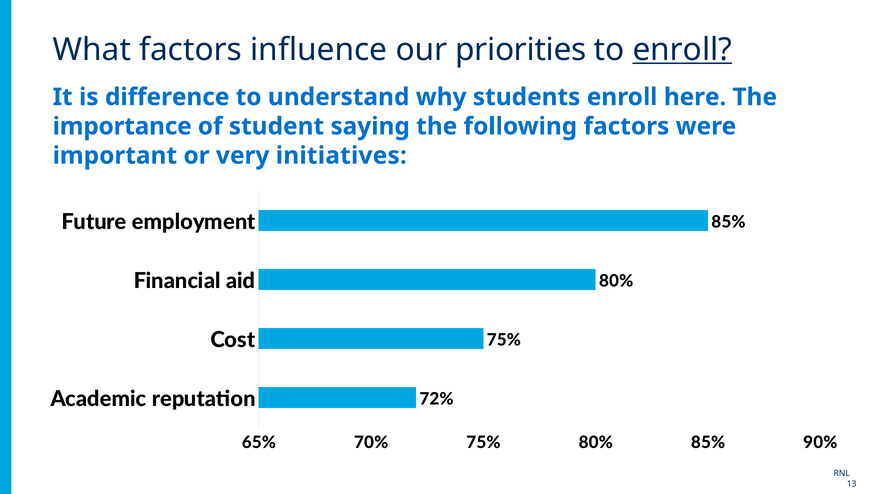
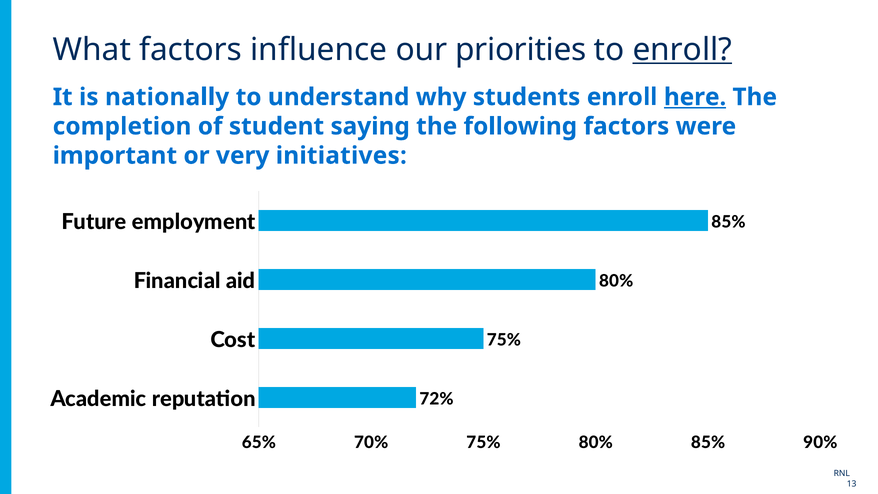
difference: difference -> nationally
here underline: none -> present
importance: importance -> completion
